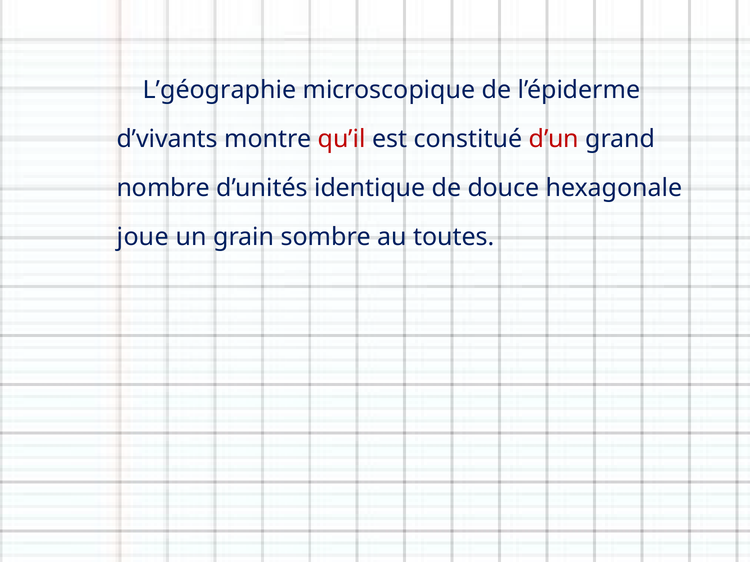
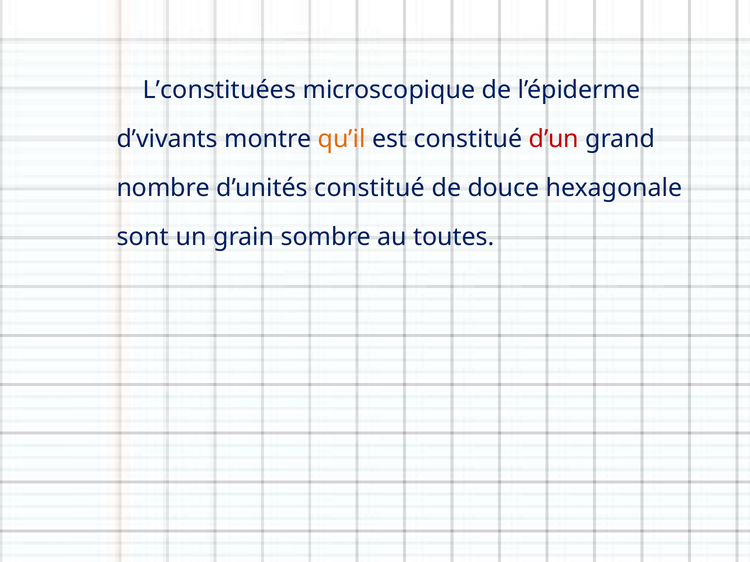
L’géographie: L’géographie -> L’constituées
qu’il colour: red -> orange
d’unités identique: identique -> constitué
joue: joue -> sont
